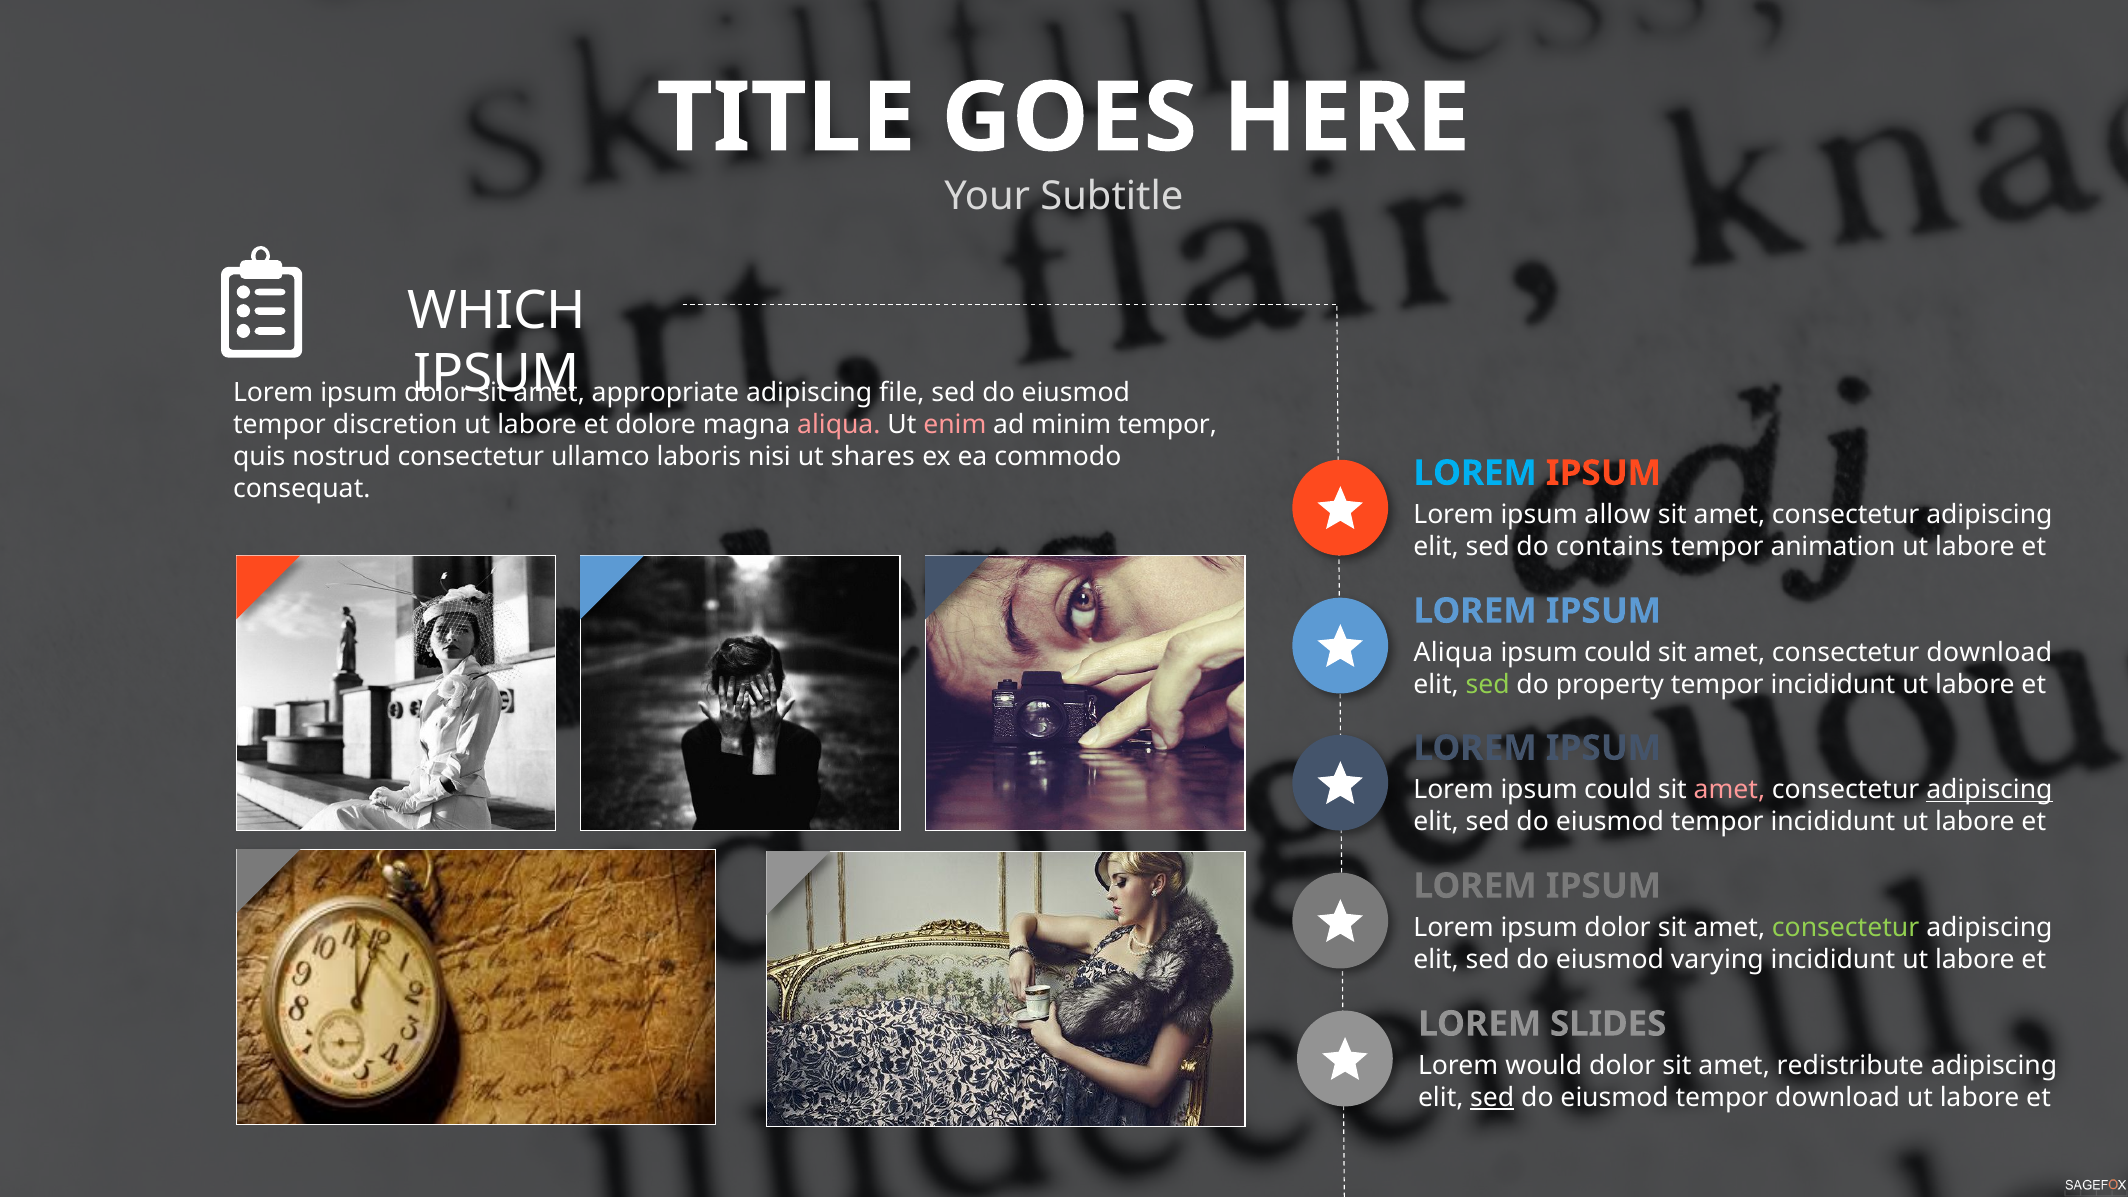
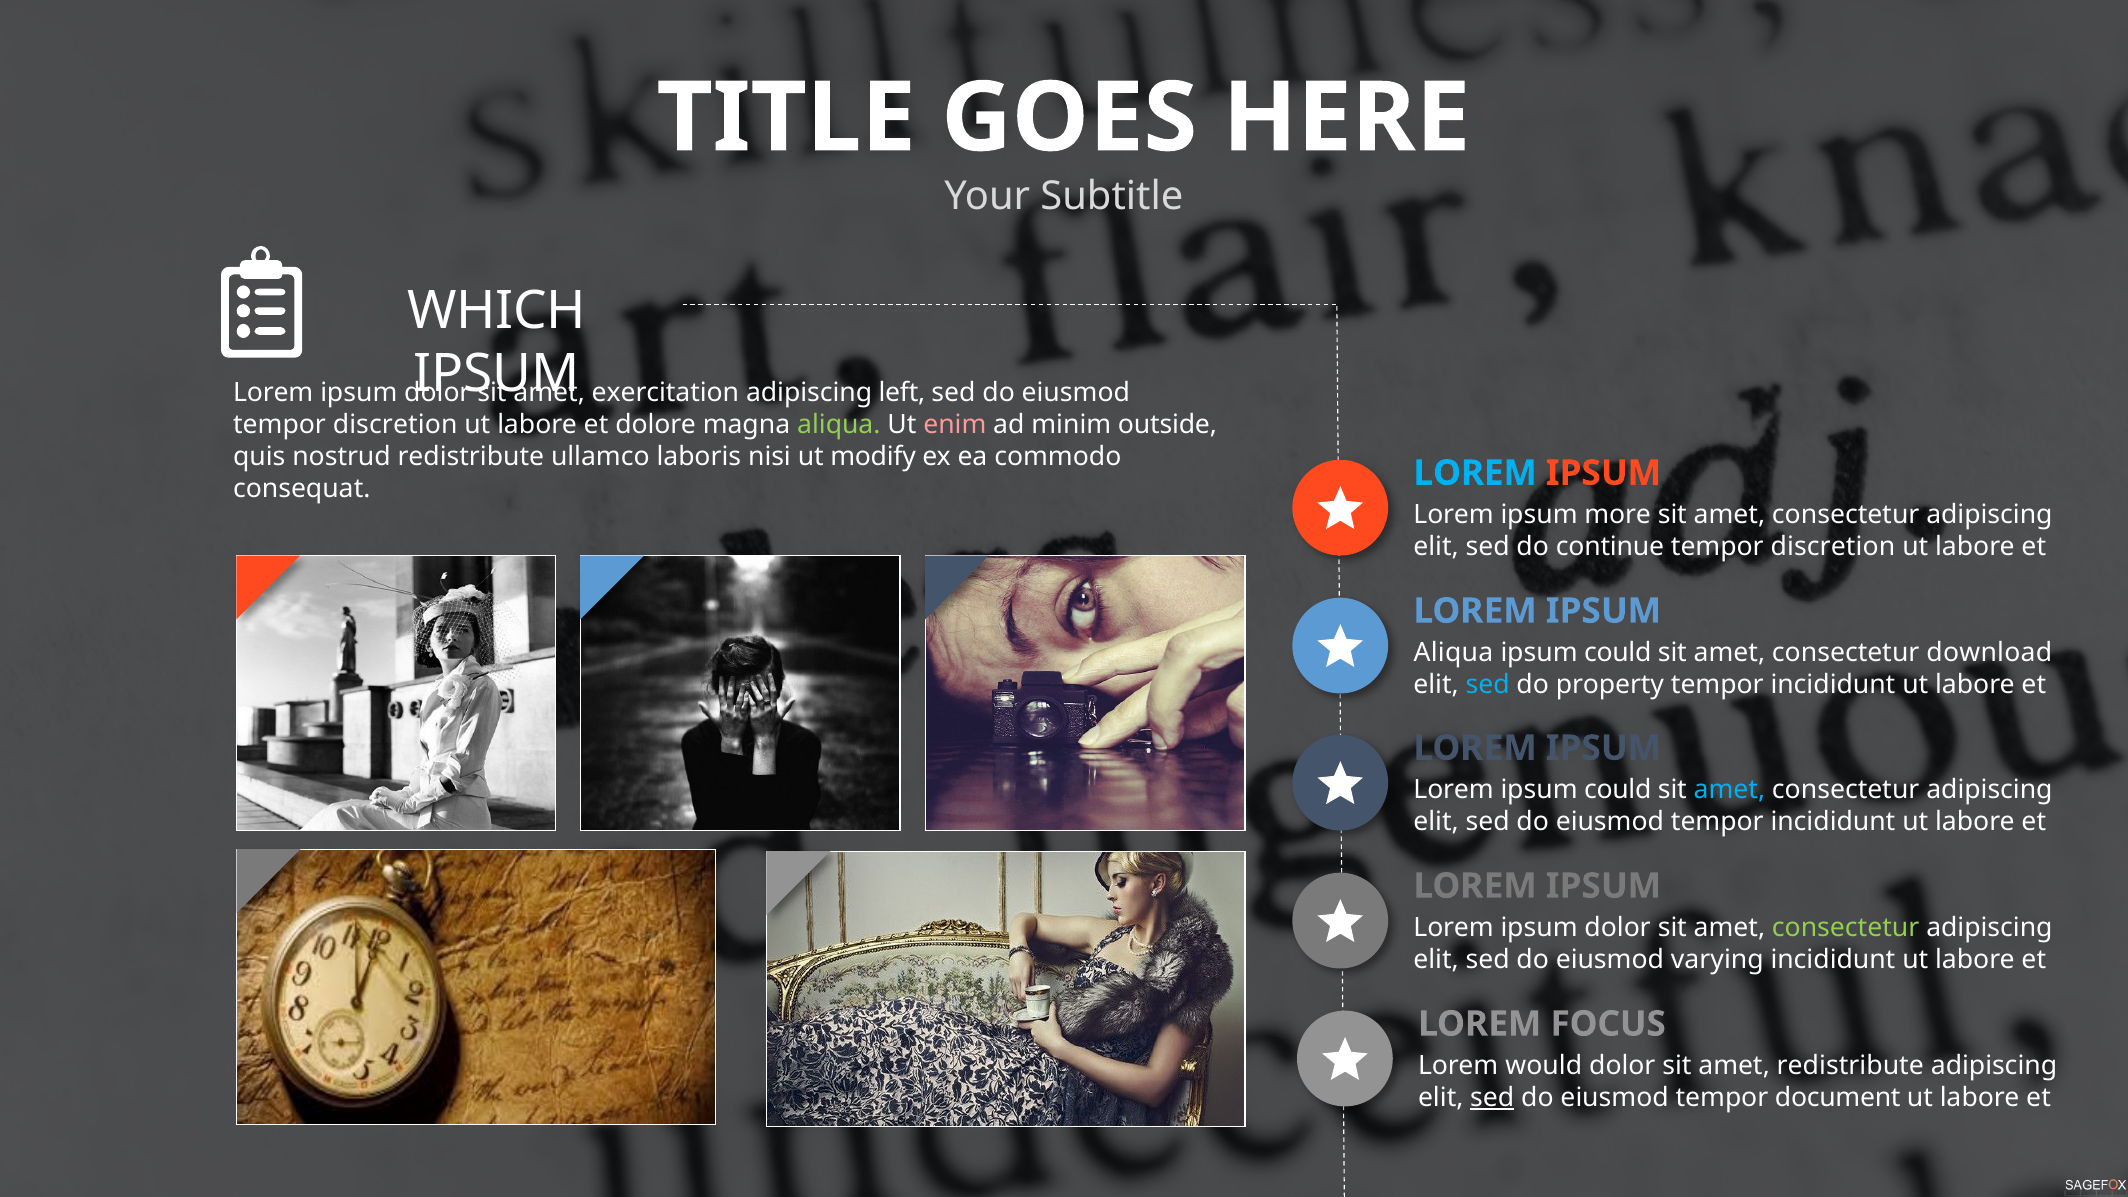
appropriate: appropriate -> exercitation
file: file -> left
aliqua at (839, 425) colour: pink -> light green
minim tempor: tempor -> outside
nostrud consectetur: consectetur -> redistribute
shares: shares -> modify
allow: allow -> more
contains: contains -> continue
animation at (1833, 547): animation -> discretion
sed at (1488, 685) colour: light green -> light blue
amet at (1729, 790) colour: pink -> light blue
adipiscing at (1989, 790) underline: present -> none
SLIDES: SLIDES -> FOCUS
tempor download: download -> document
